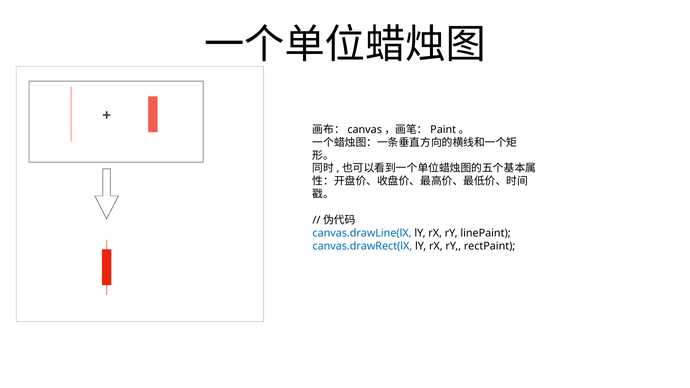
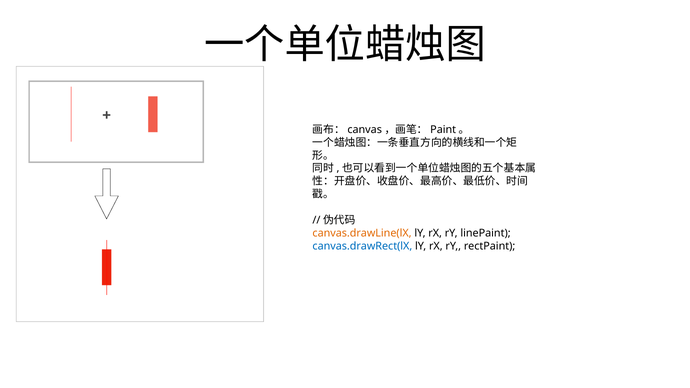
canvas.drawLine(lX colour: blue -> orange
